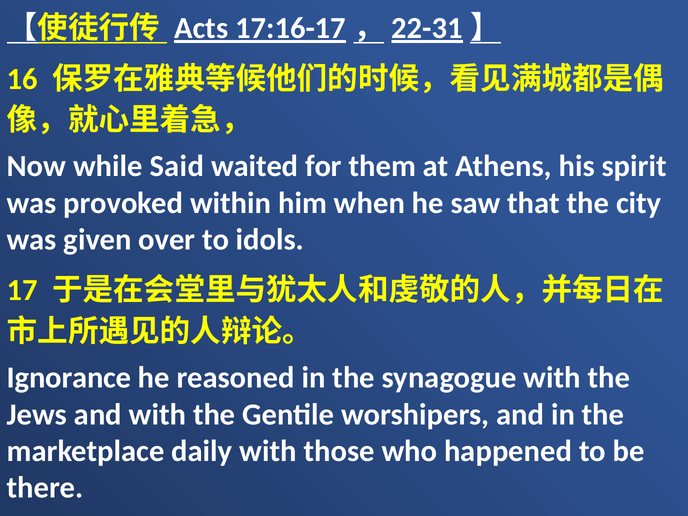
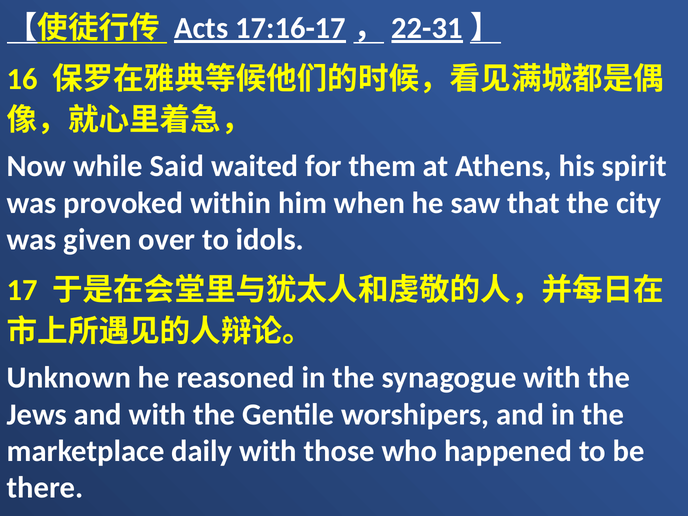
Ignorance: Ignorance -> Unknown
